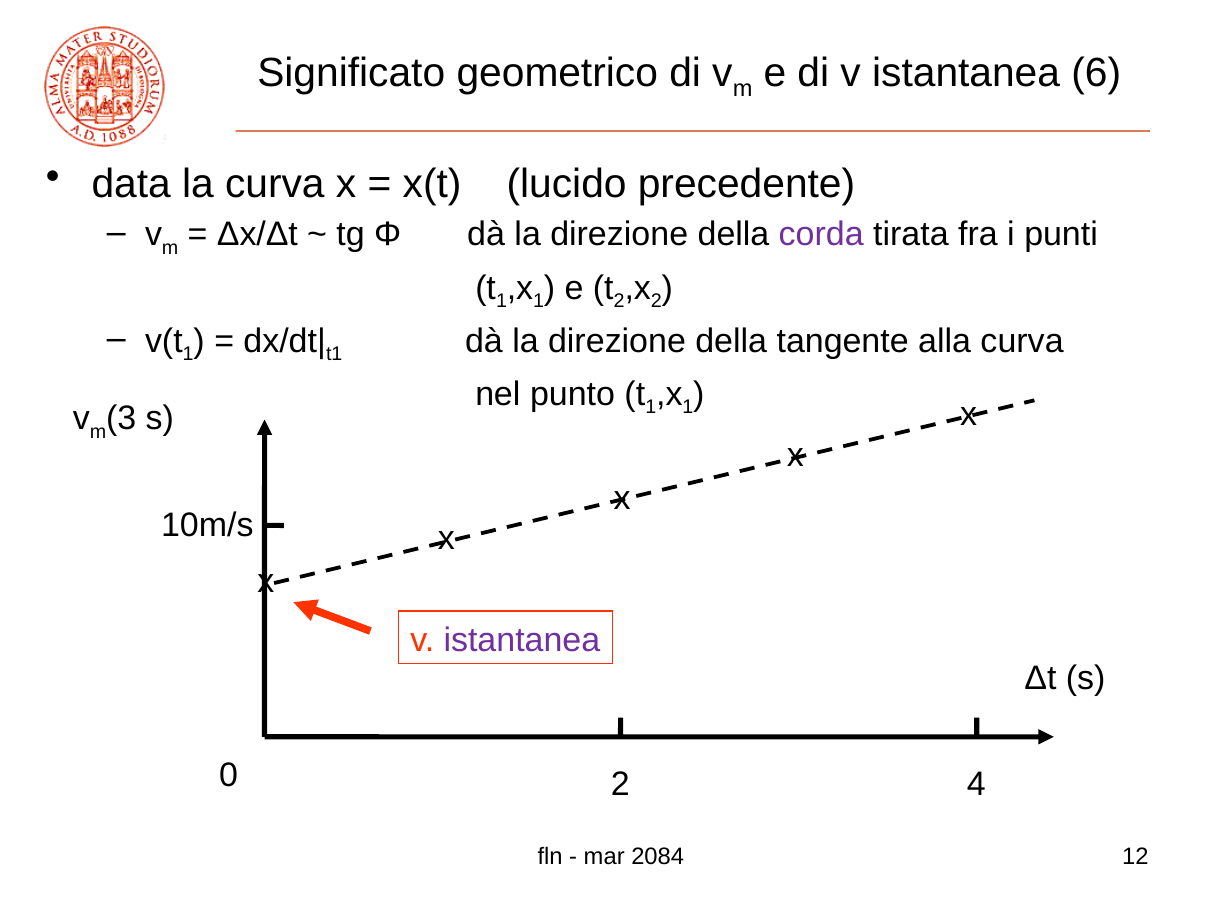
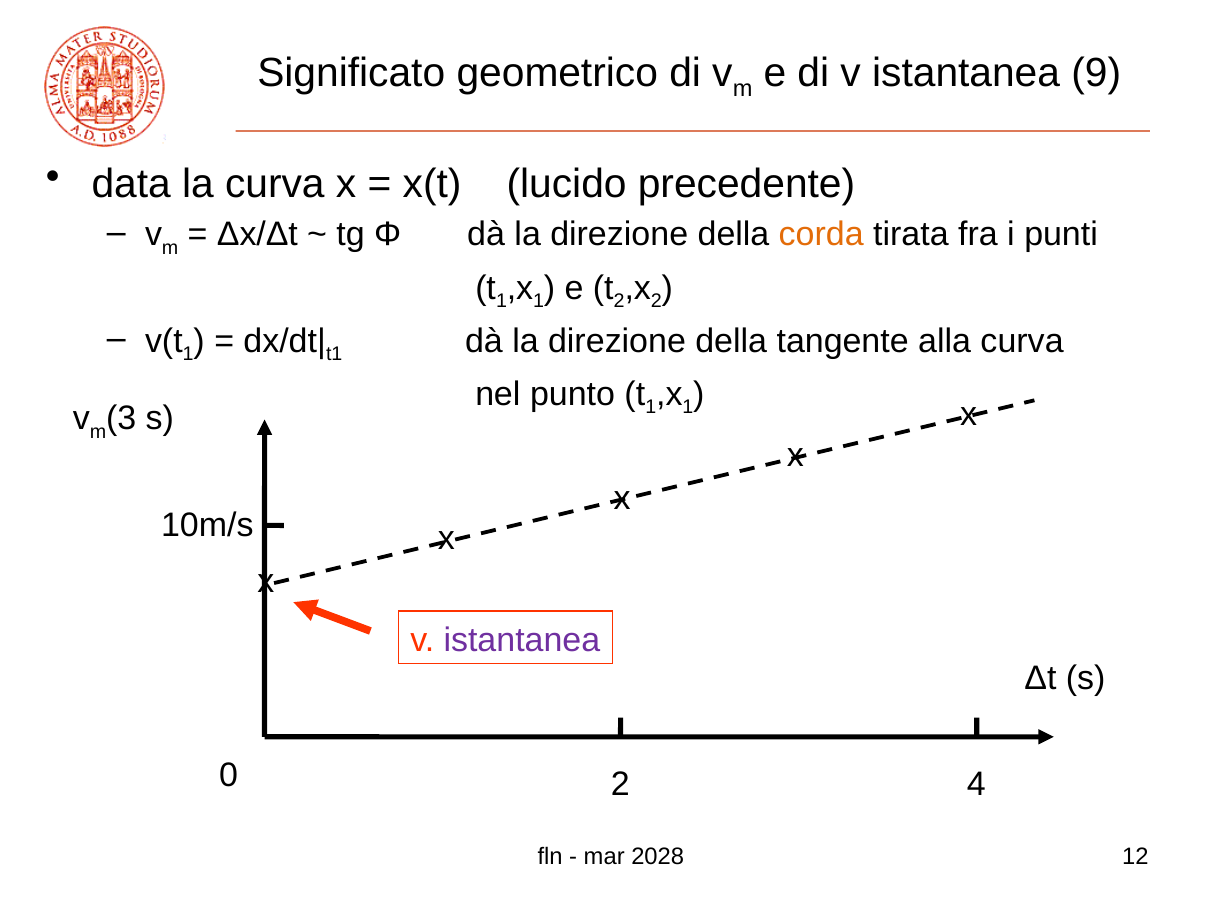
6: 6 -> 9
corda colour: purple -> orange
2084: 2084 -> 2028
